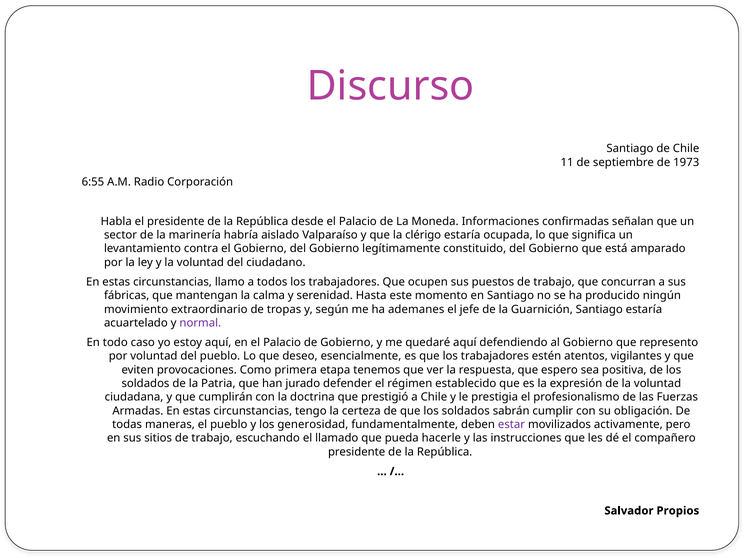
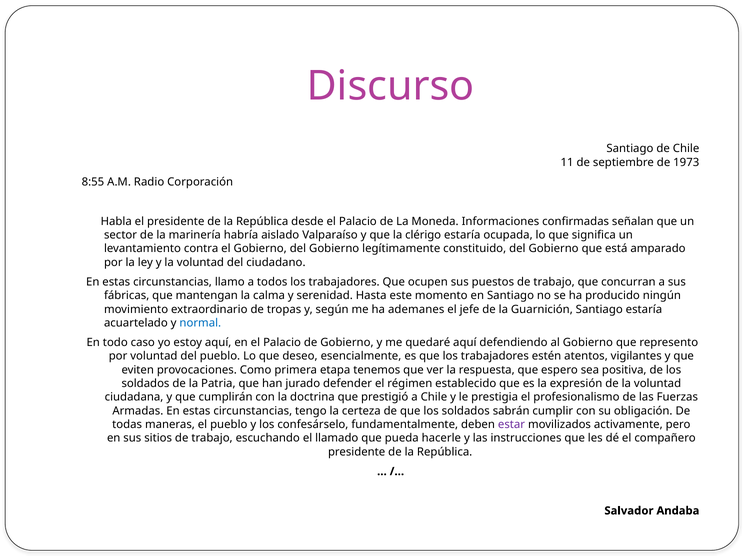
6:55: 6:55 -> 8:55
normal colour: purple -> blue
generosidad: generosidad -> confesárselo
Propios: Propios -> Andaba
